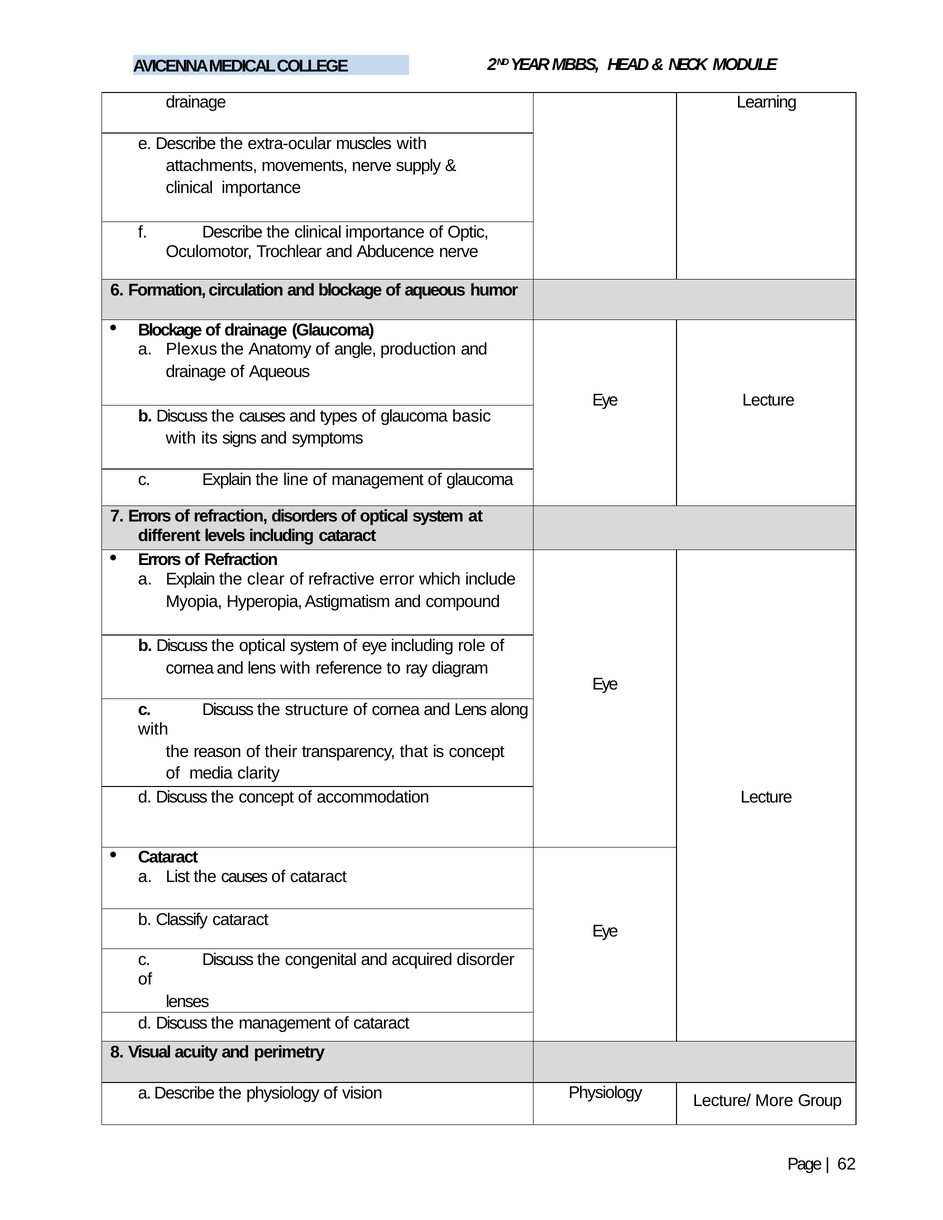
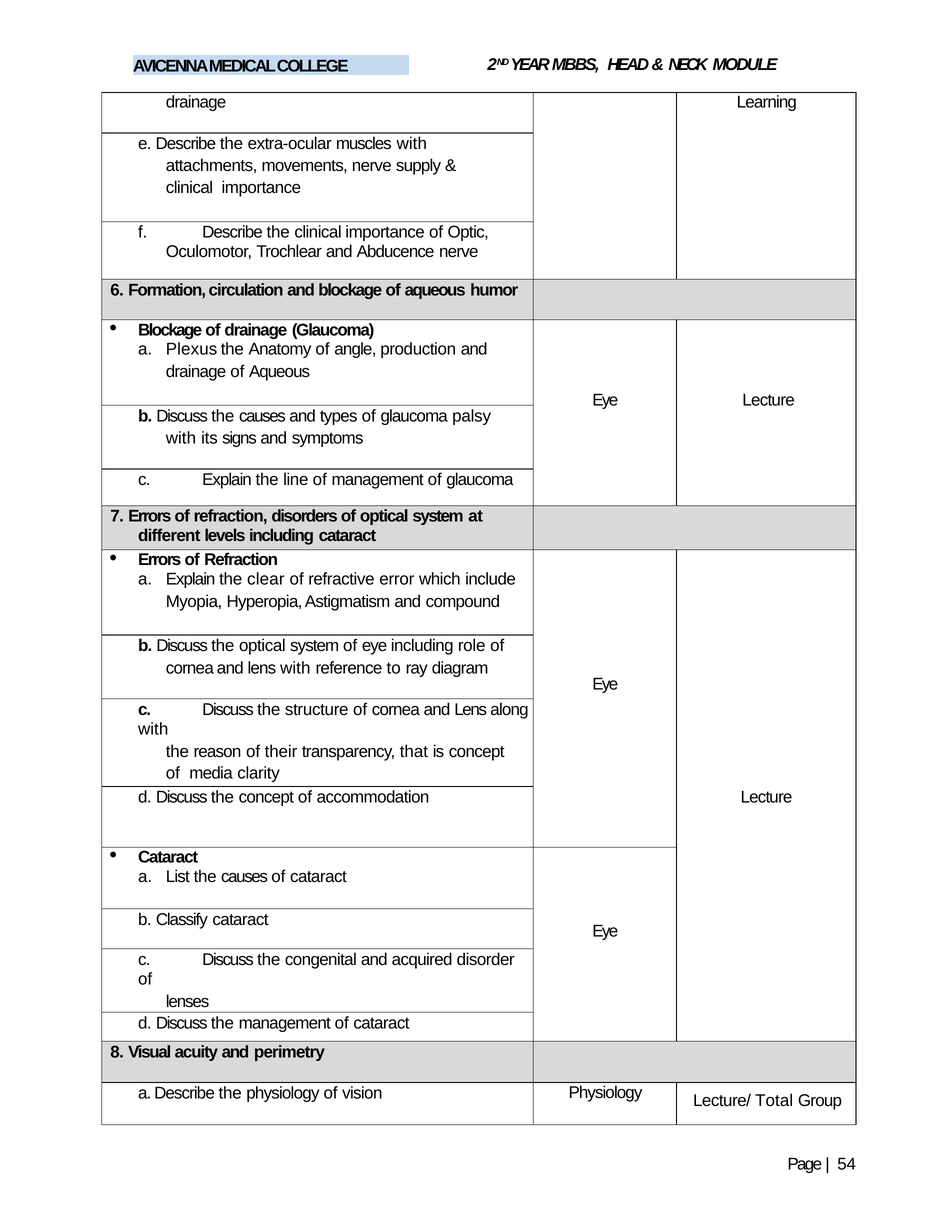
basic: basic -> palsy
More: More -> Total
62: 62 -> 54
